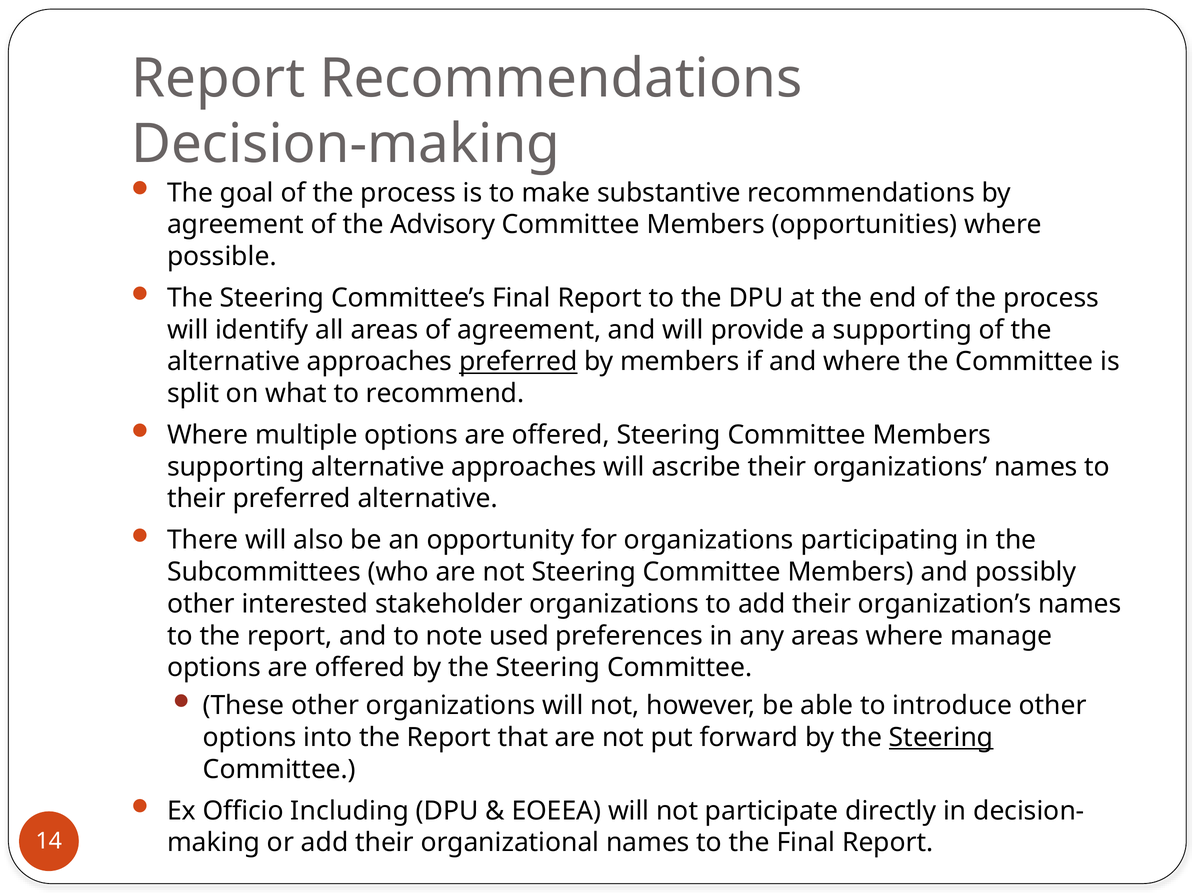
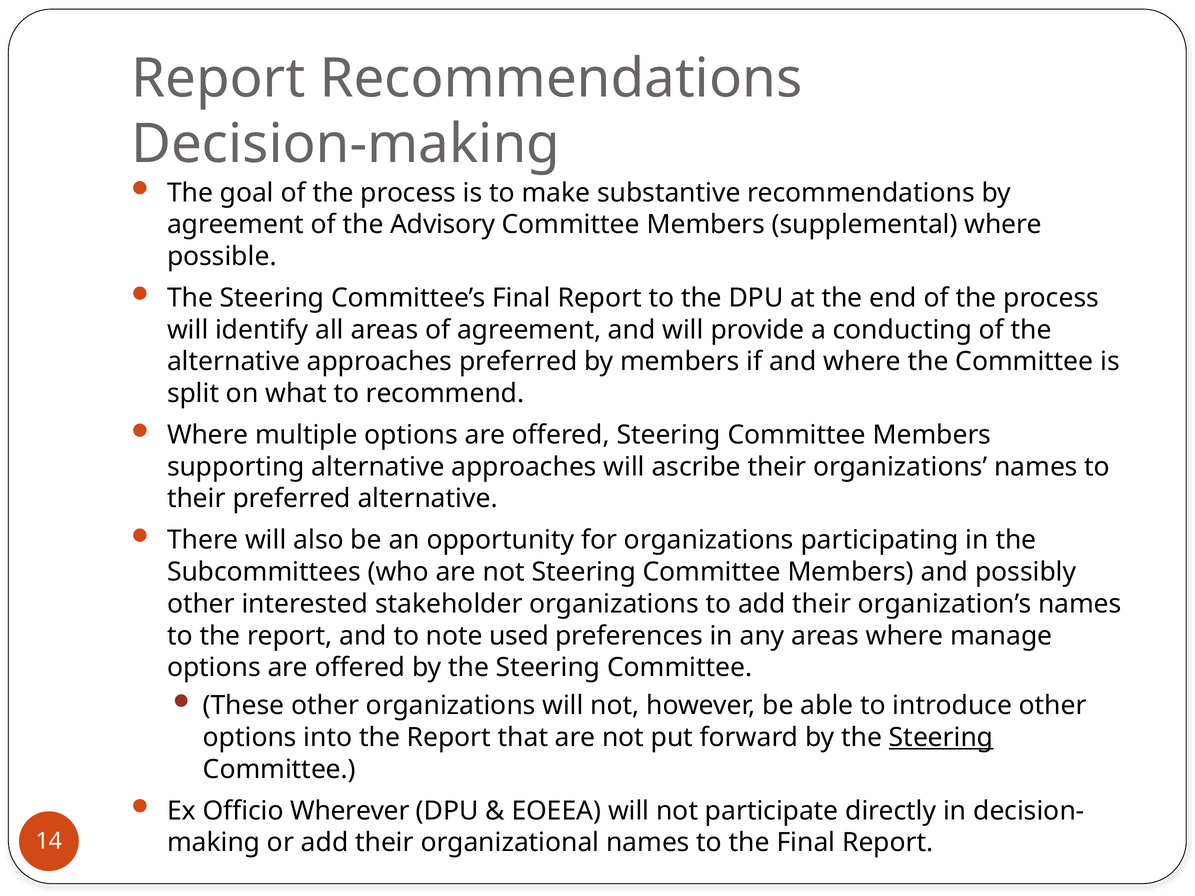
opportunities: opportunities -> supplemental
a supporting: supporting -> conducting
preferred at (518, 362) underline: present -> none
Including: Including -> Wherever
